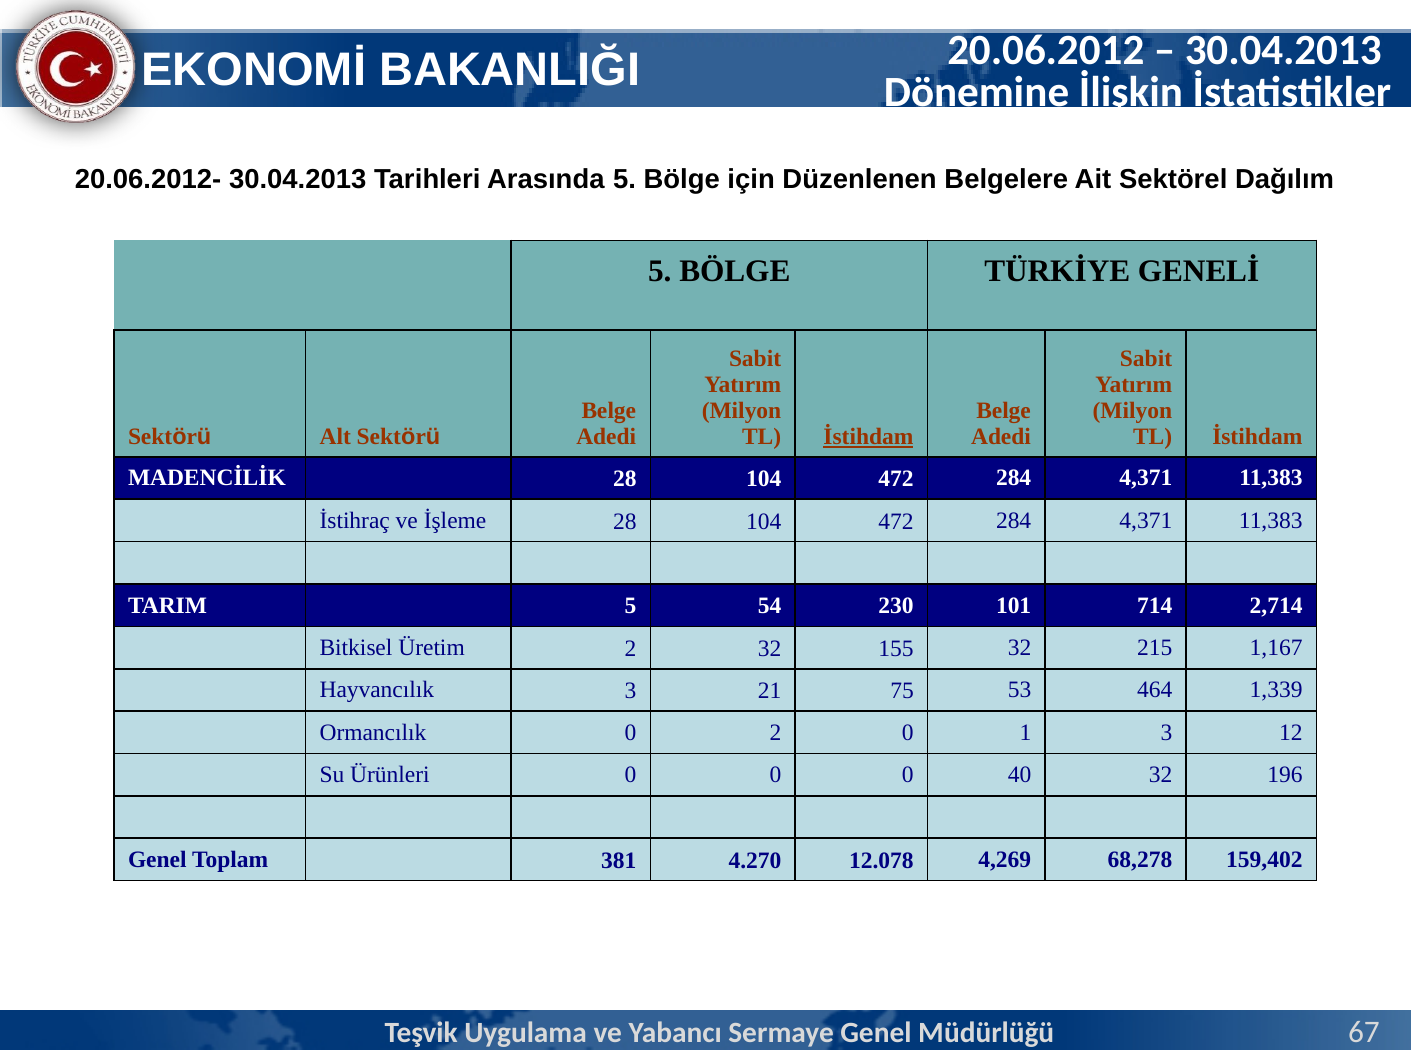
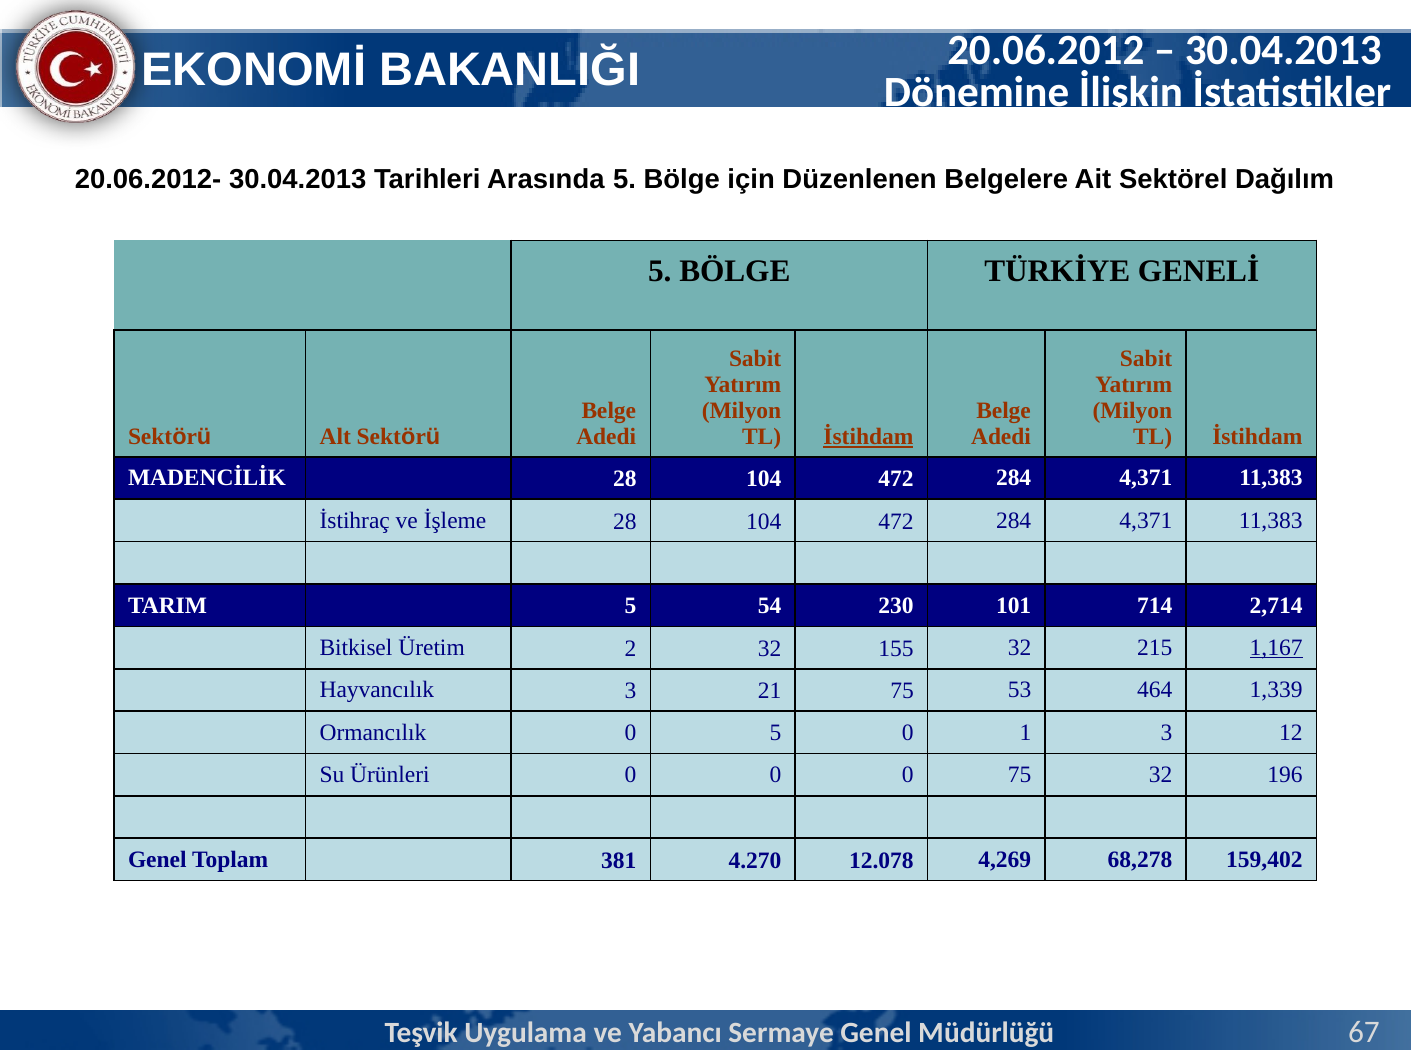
1,167 underline: none -> present
0 2: 2 -> 5
0 40: 40 -> 75
